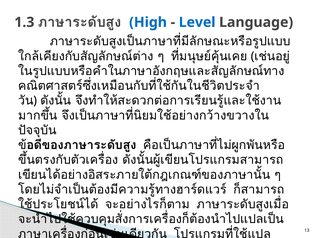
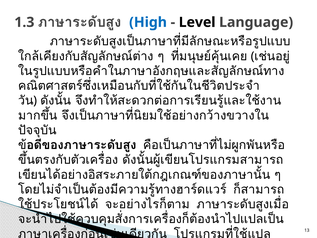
Level colour: blue -> black
